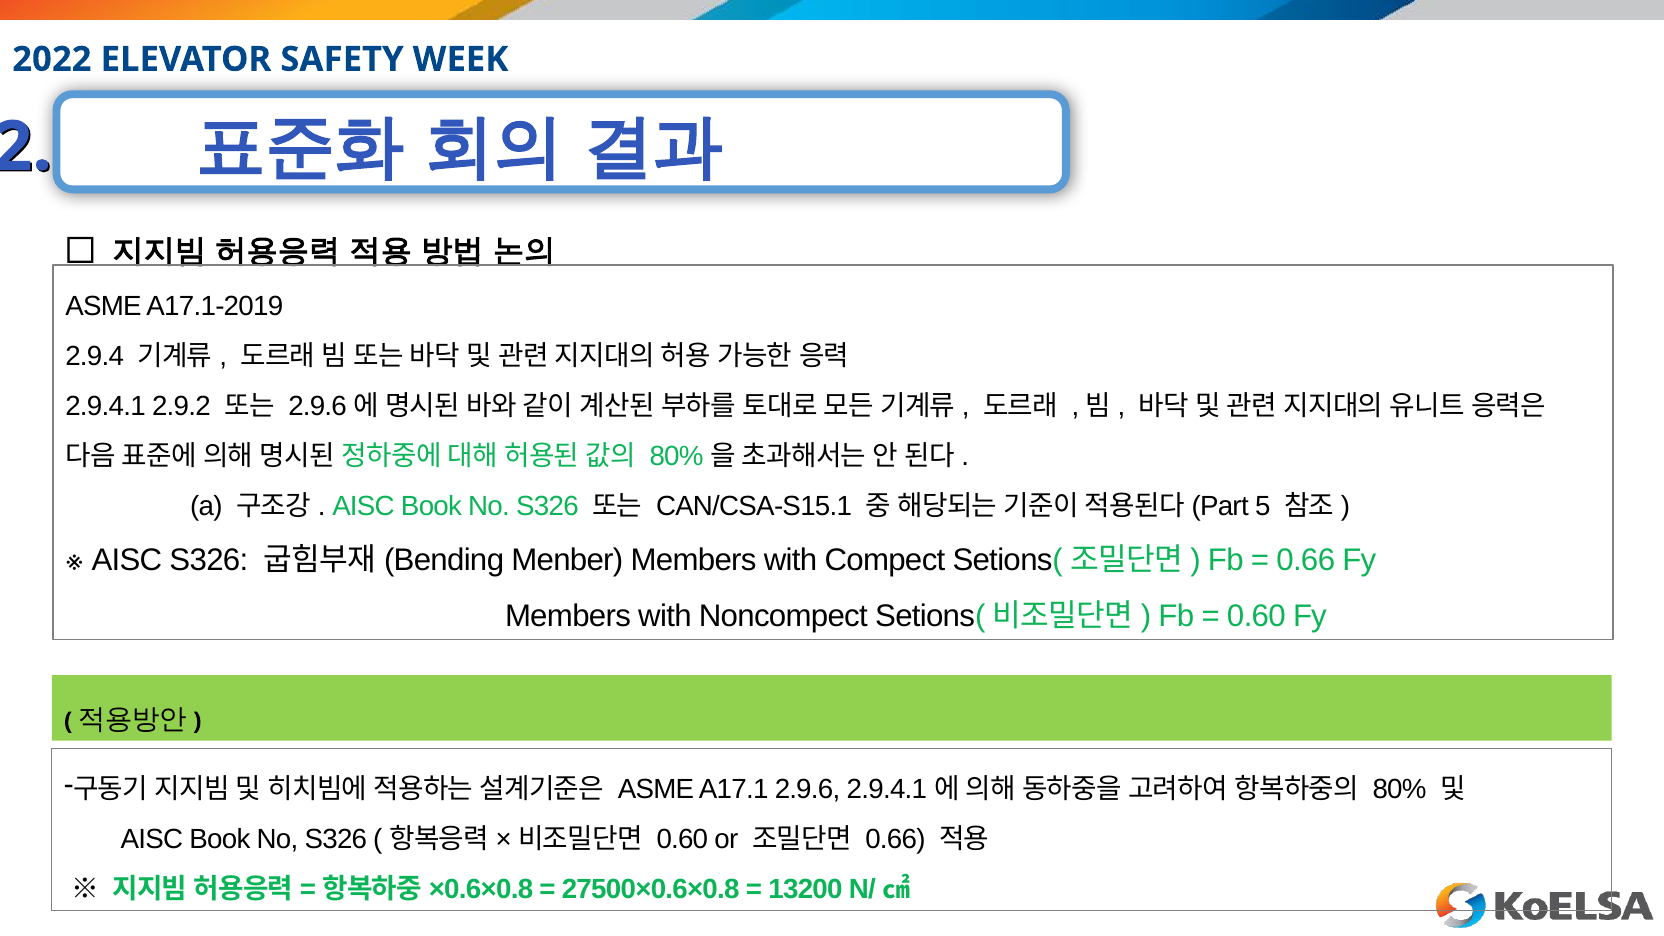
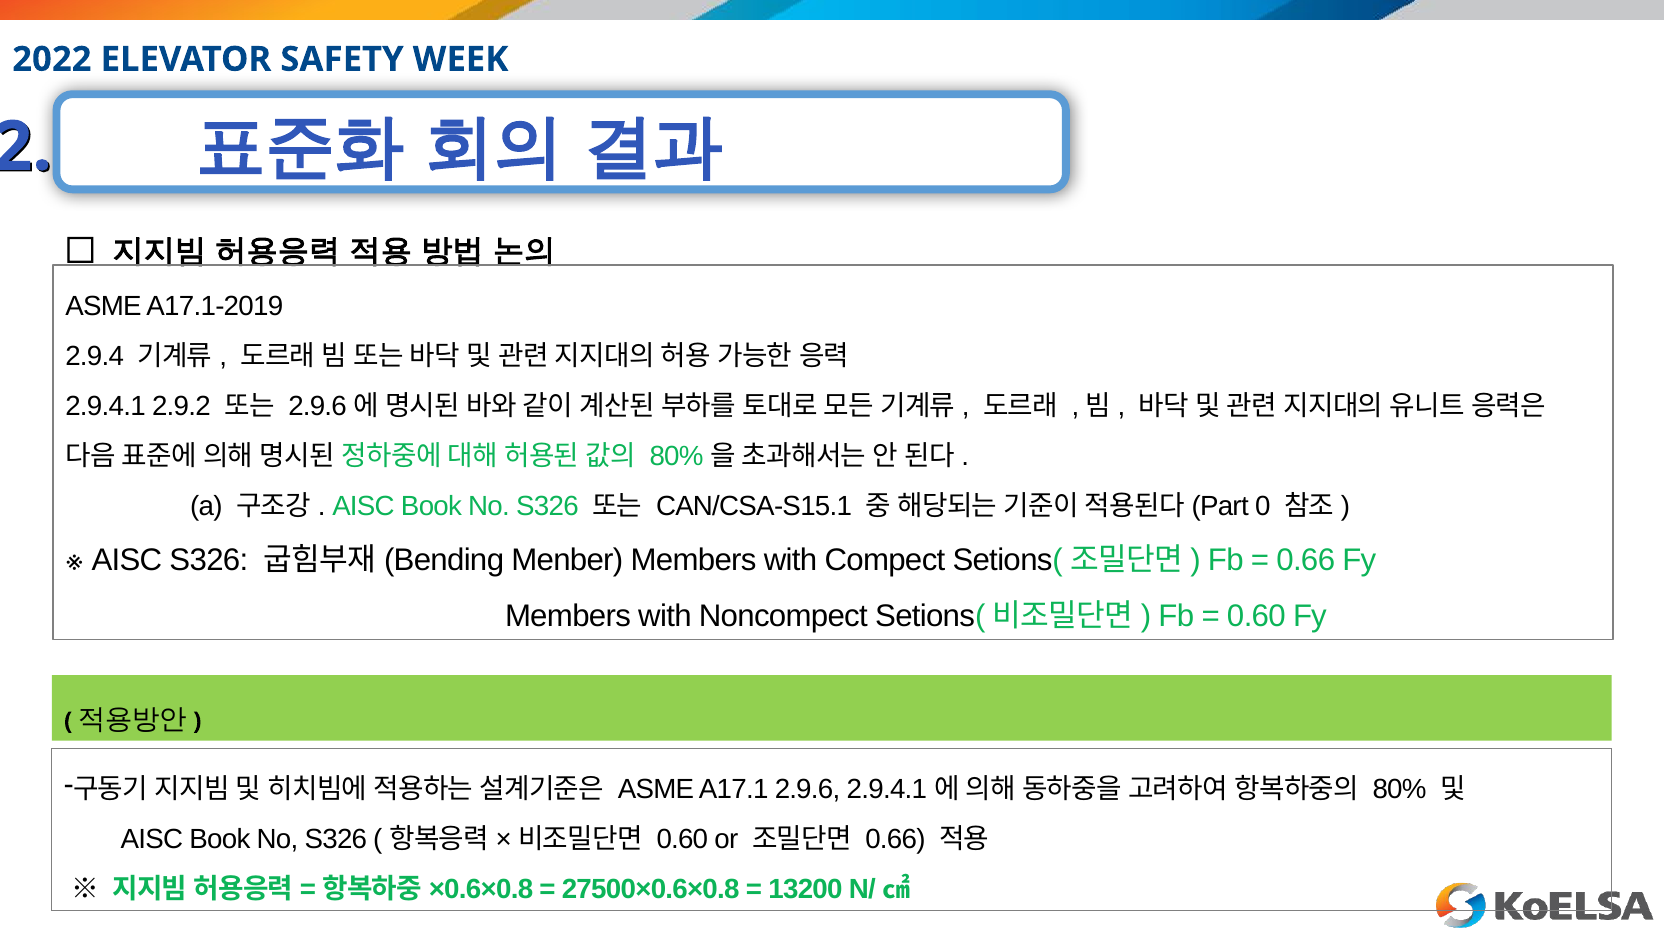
5: 5 -> 0
